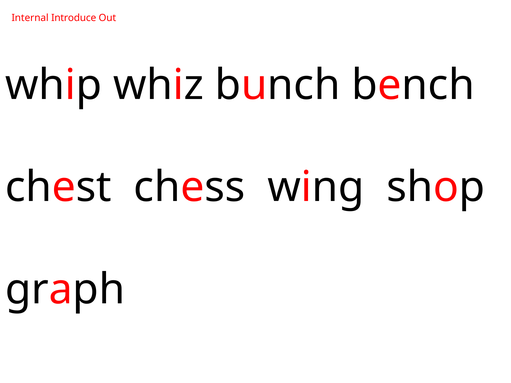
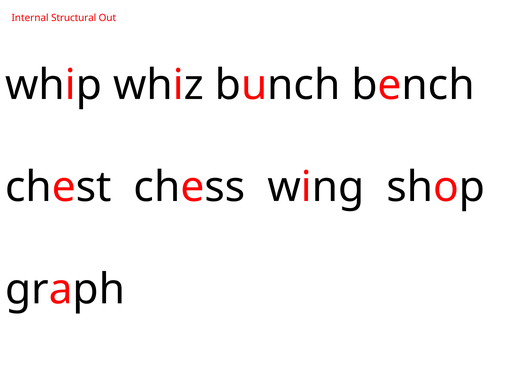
Introduce: Introduce -> Structural
